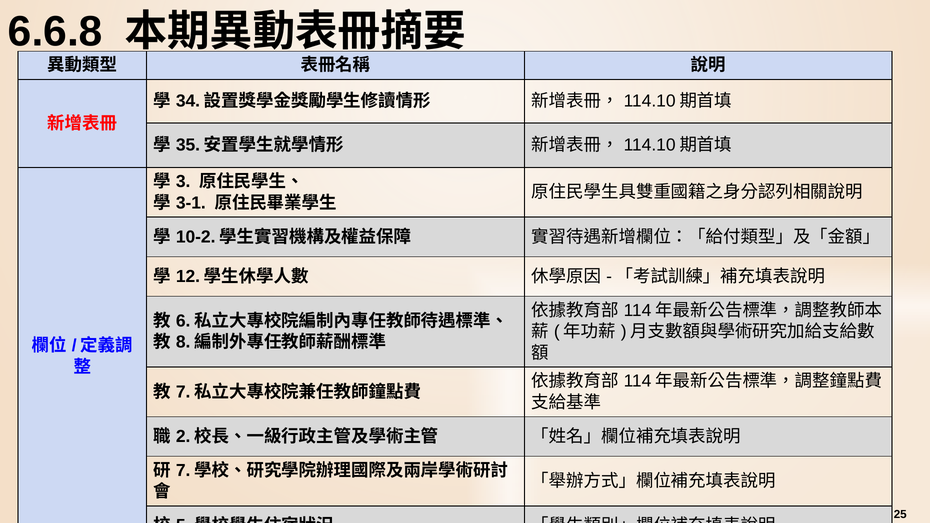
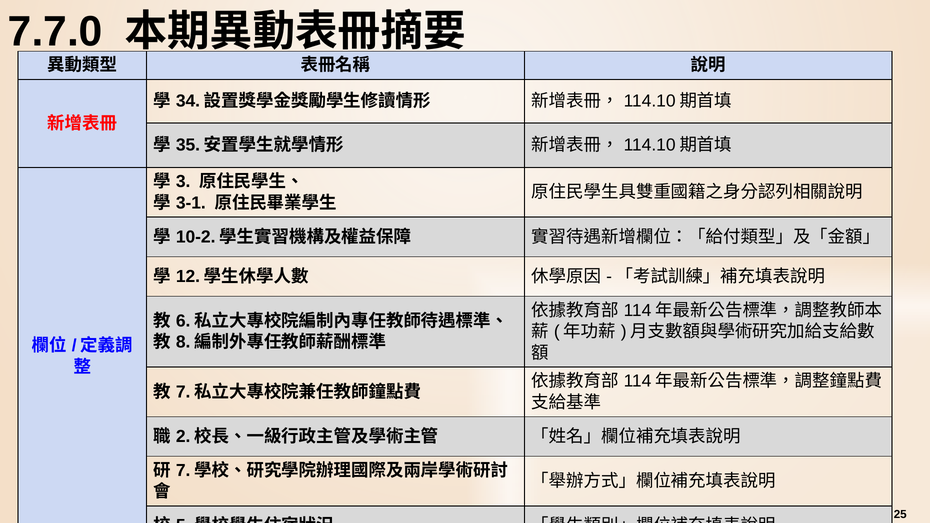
6.6.8: 6.6.8 -> 7.7.0
